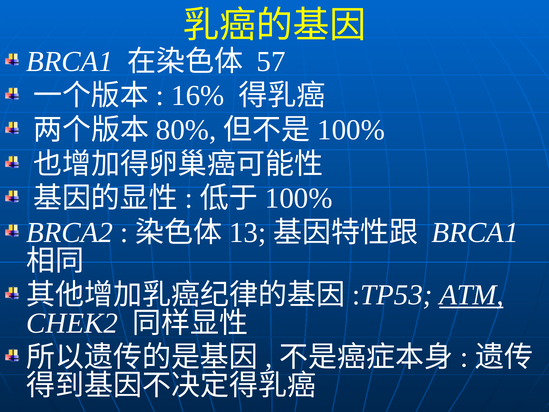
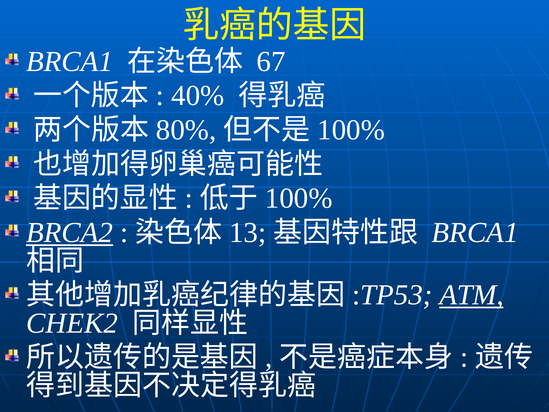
57: 57 -> 67
16%: 16% -> 40%
BRCA2 underline: none -> present
